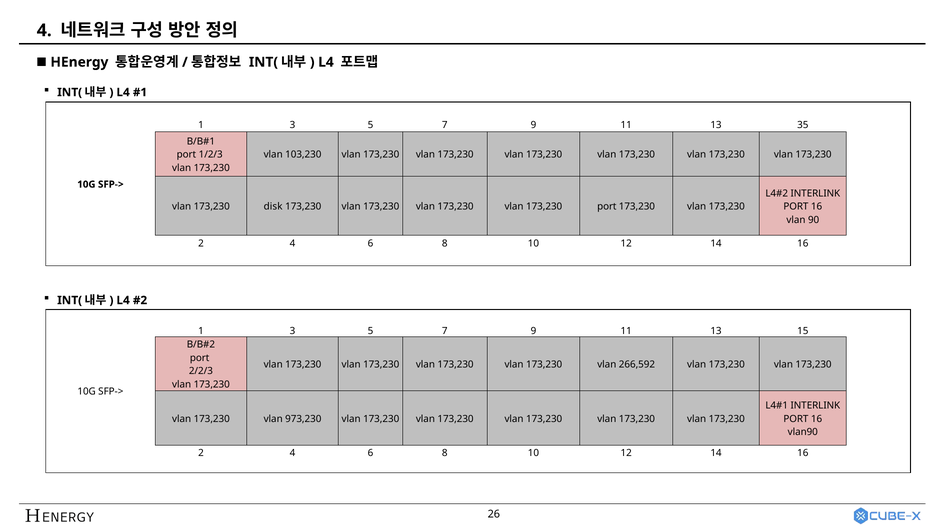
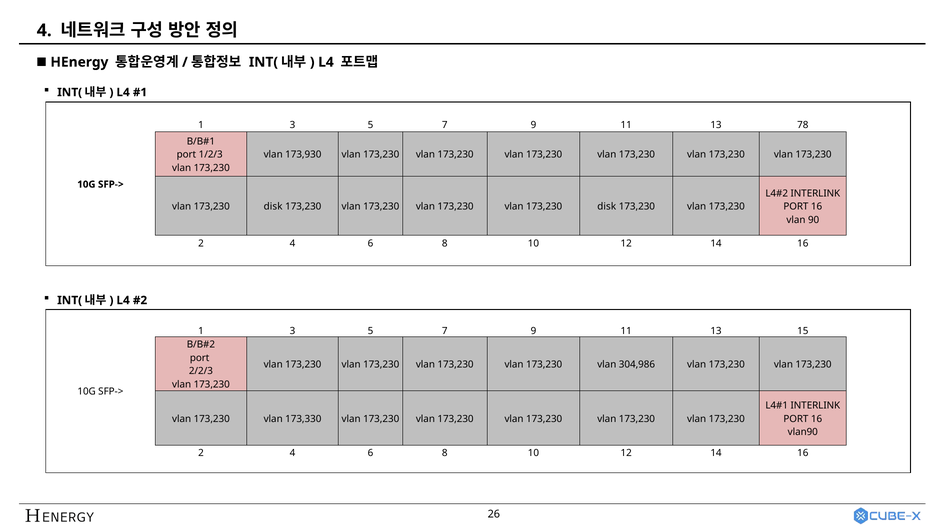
35: 35 -> 78
103,230: 103,230 -> 173,930
port at (607, 207): port -> disk
266,592: 266,592 -> 304,986
973,230: 973,230 -> 173,330
